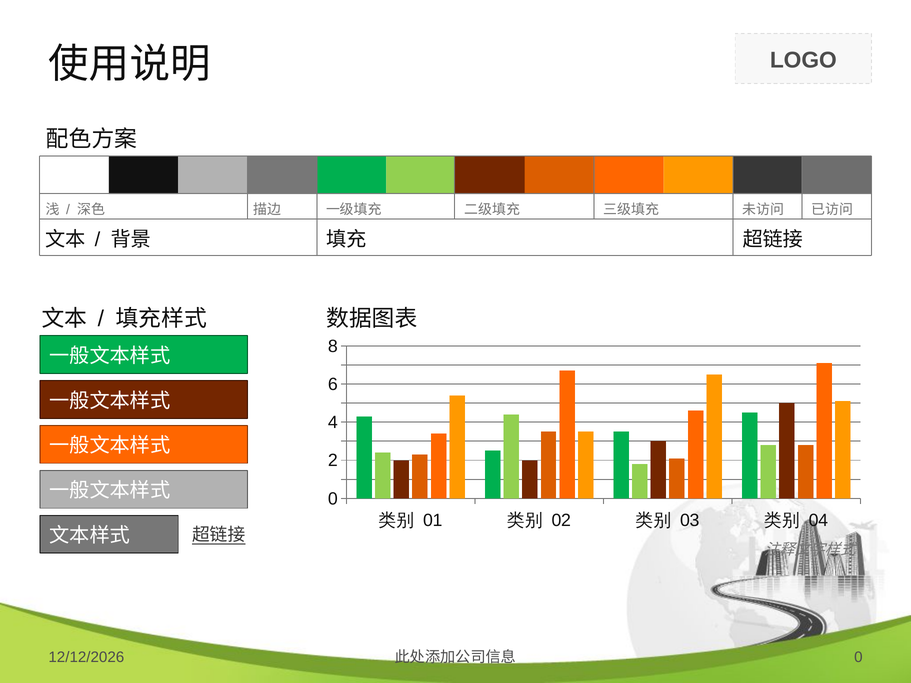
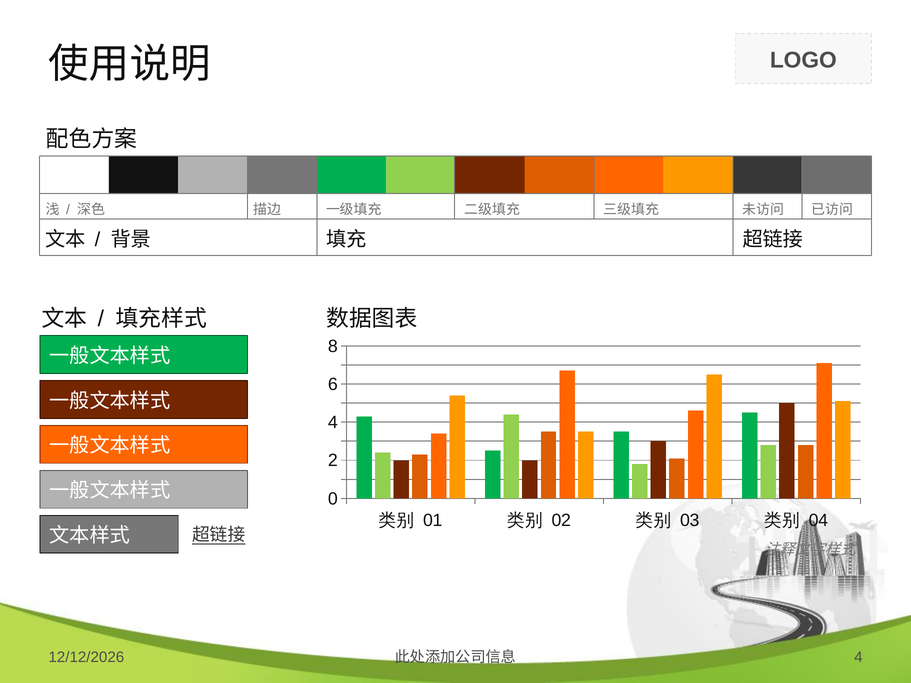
0 at (858, 657): 0 -> 4
